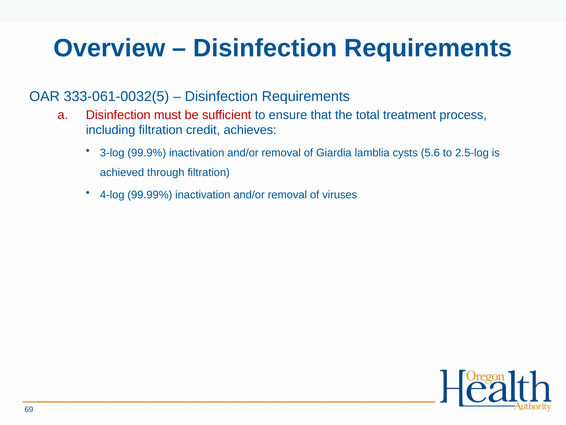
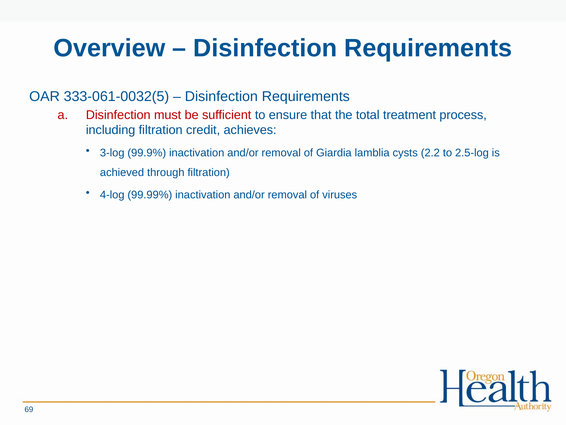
5.6: 5.6 -> 2.2
